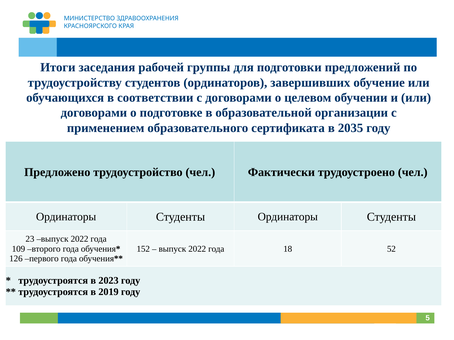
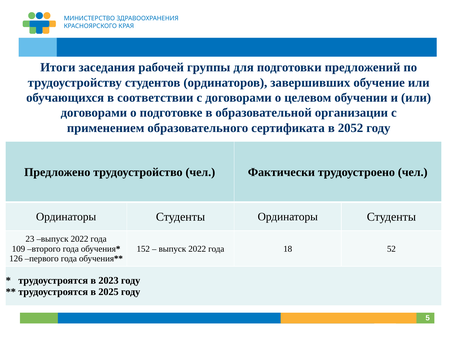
2035: 2035 -> 2052
2019: 2019 -> 2025
